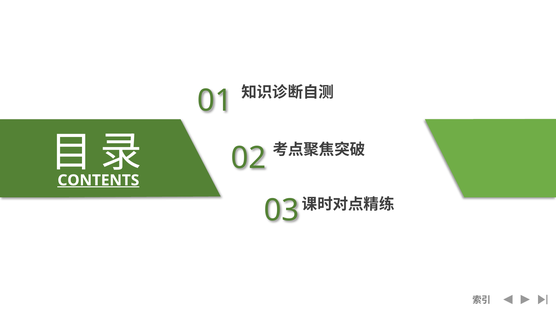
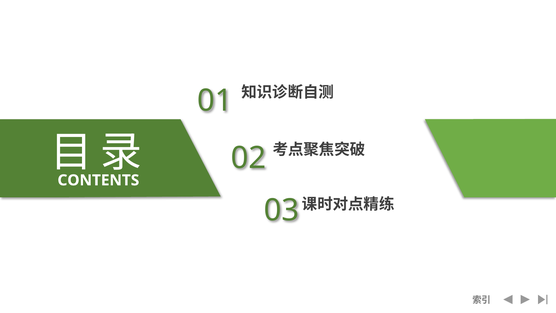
CONTENTS underline: present -> none
